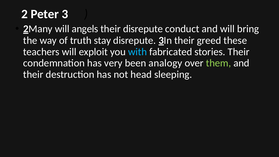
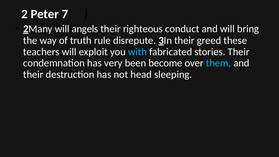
3: 3 -> 7
their disrepute: disrepute -> righteous
stay: stay -> rule
analogy: analogy -> become
them colour: light green -> light blue
